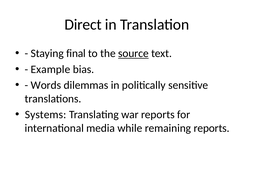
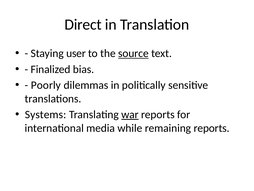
final: final -> user
Example: Example -> Finalized
Words: Words -> Poorly
war underline: none -> present
